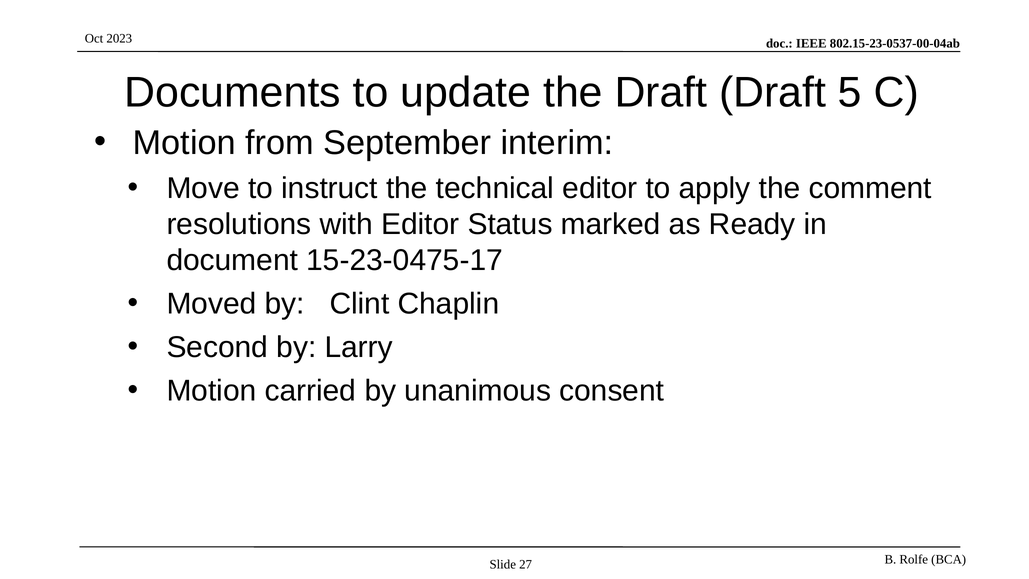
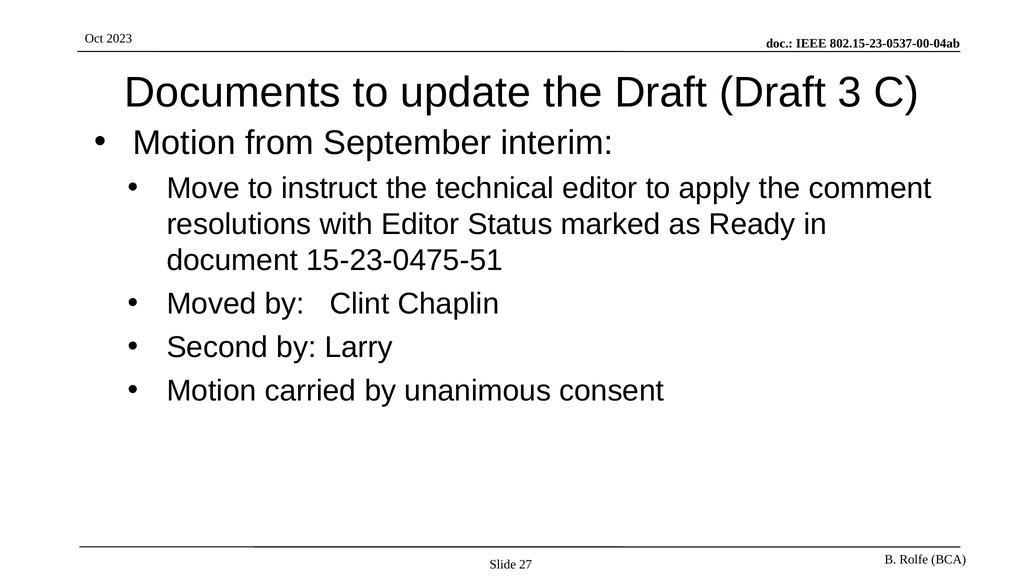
5: 5 -> 3
15-23-0475-17: 15-23-0475-17 -> 15-23-0475-51
